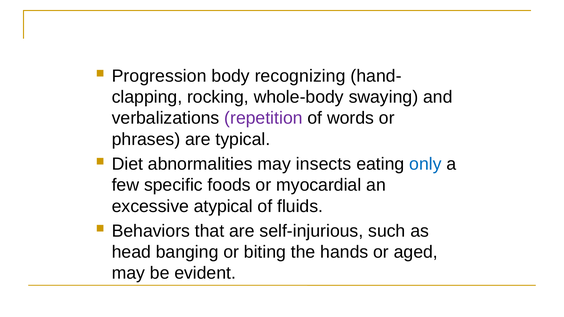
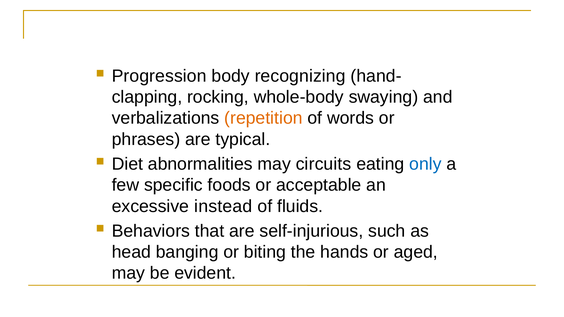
repetition colour: purple -> orange
insects: insects -> circuits
myocardial: myocardial -> acceptable
atypical: atypical -> instead
